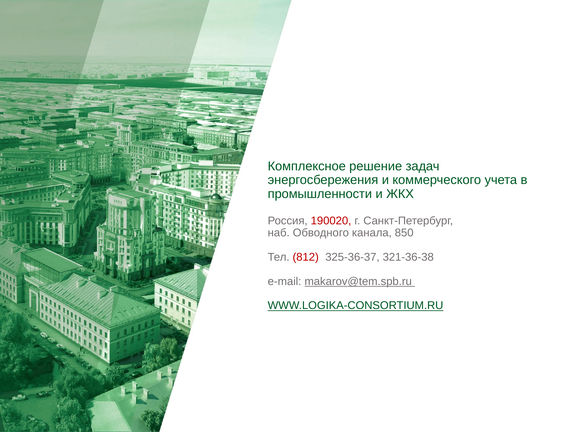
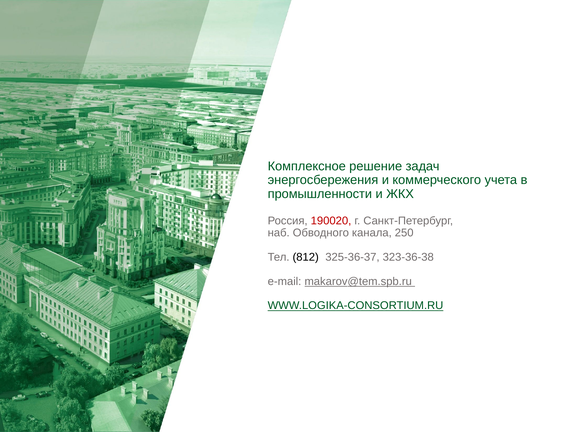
850: 850 -> 250
812 colour: red -> black
321-36-38: 321-36-38 -> 323-36-38
